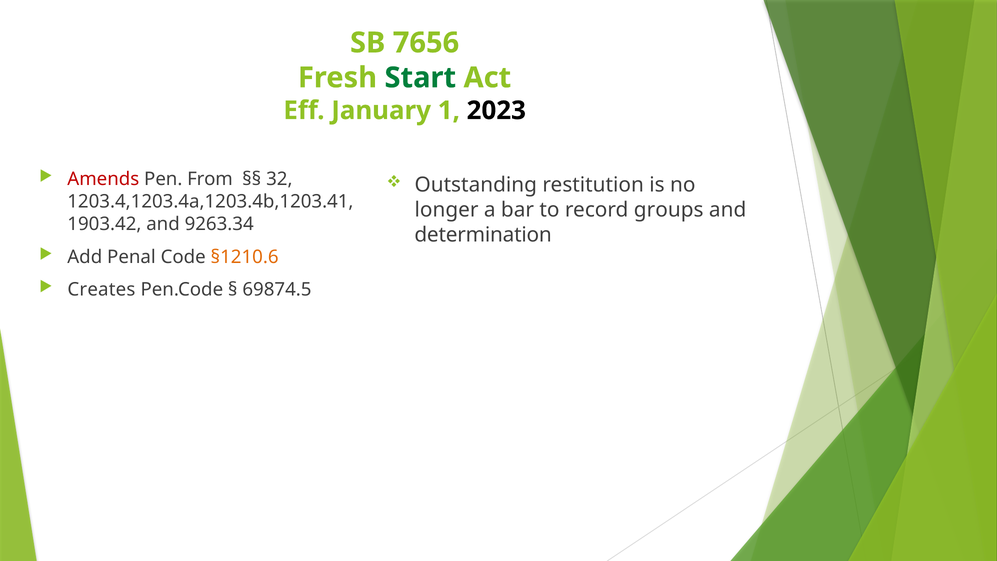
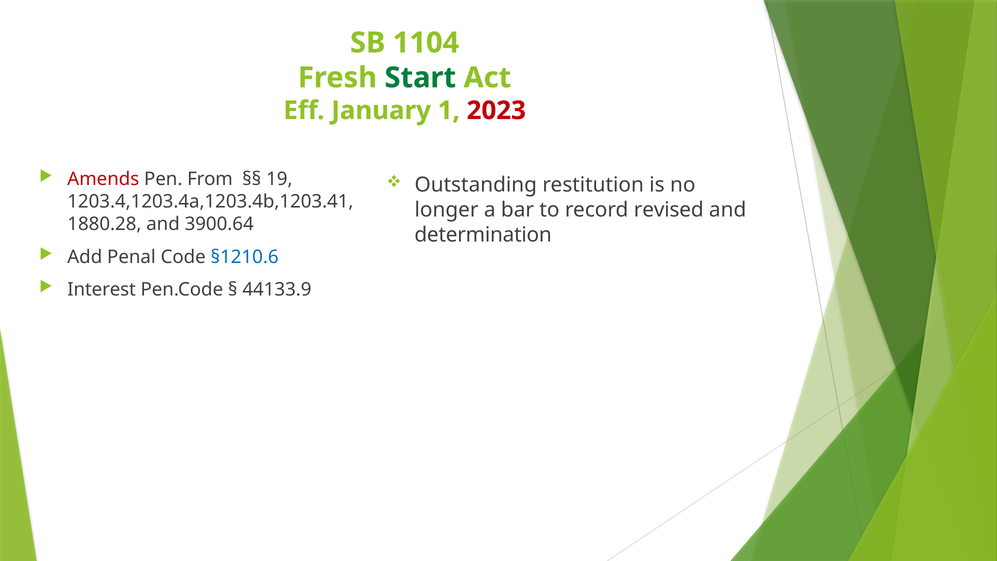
7656: 7656 -> 1104
2023 colour: black -> red
32: 32 -> 19
groups: groups -> revised
1903.42: 1903.42 -> 1880.28
9263.34: 9263.34 -> 3900.64
§1210.6 colour: orange -> blue
Creates: Creates -> Interest
69874.5: 69874.5 -> 44133.9
